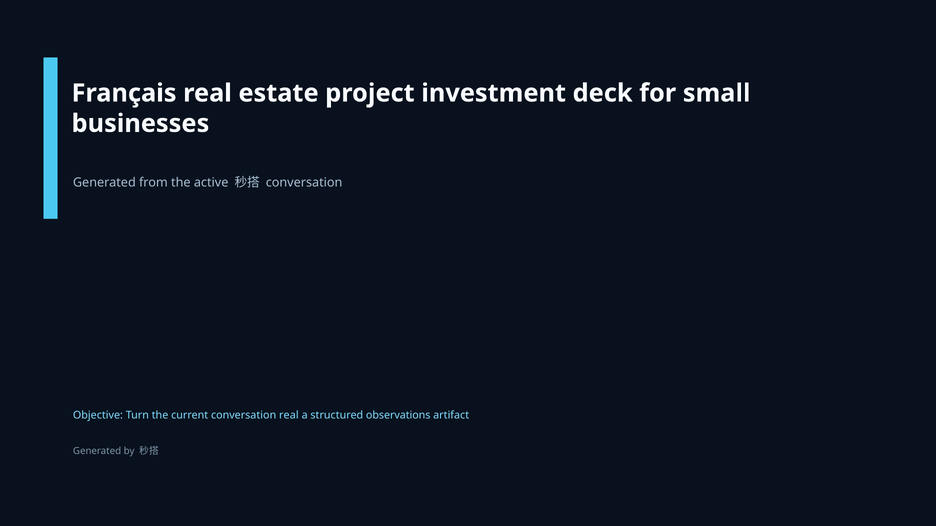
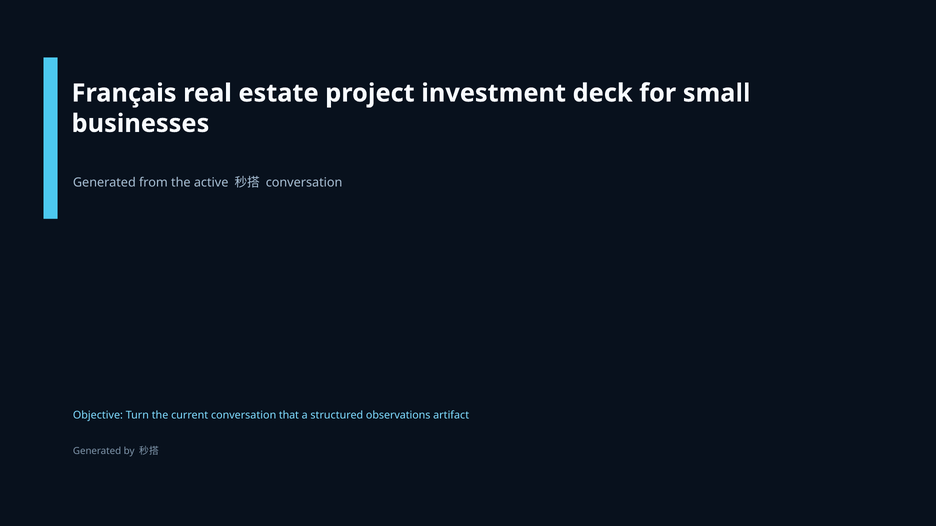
conversation real: real -> that
